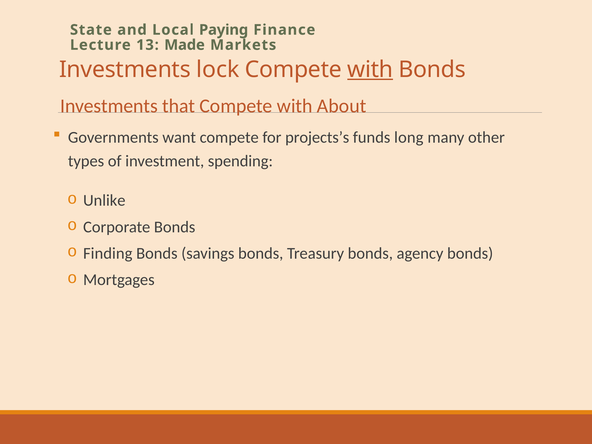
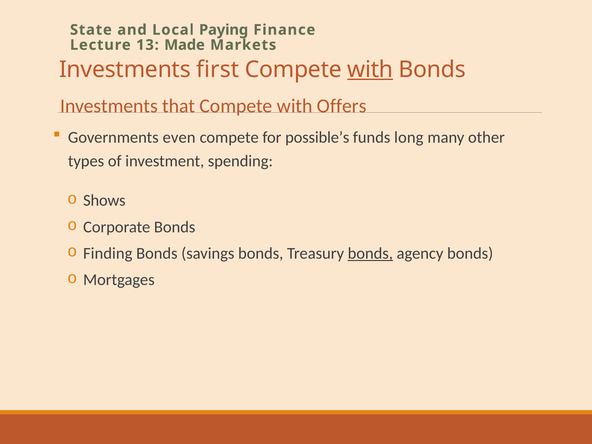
lock: lock -> first
About: About -> Offers
want: want -> even
projects’s: projects’s -> possible’s
Unlike: Unlike -> Shows
bonds at (370, 253) underline: none -> present
